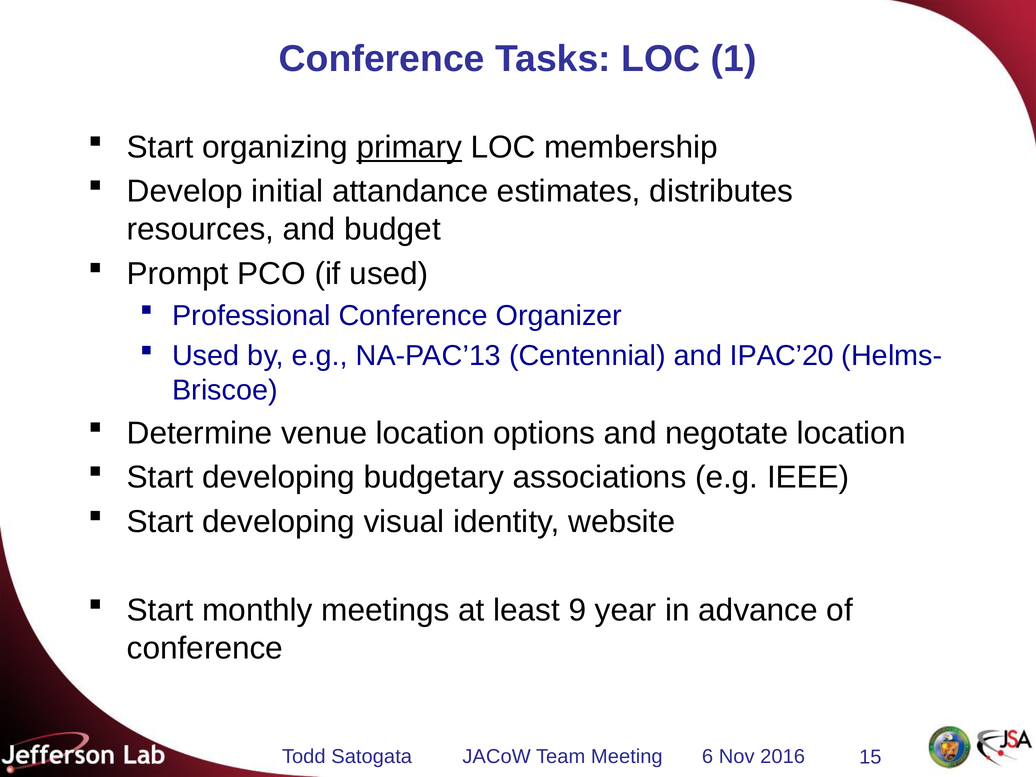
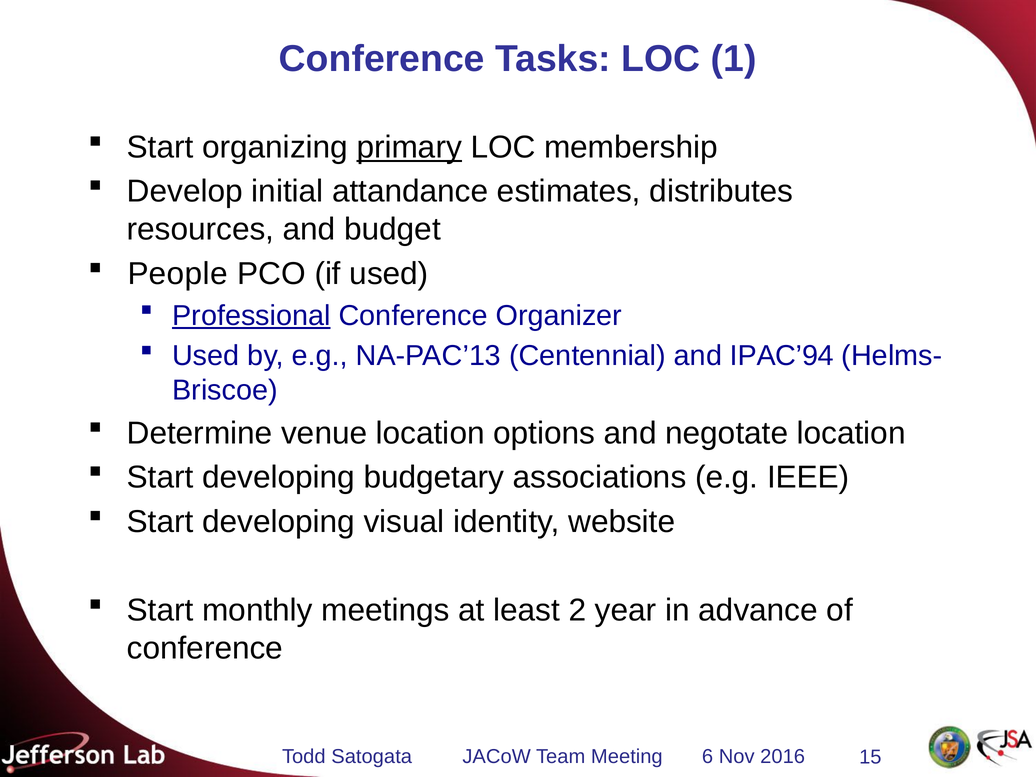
Prompt: Prompt -> People
Professional underline: none -> present
IPAC’20: IPAC’20 -> IPAC’94
9: 9 -> 2
